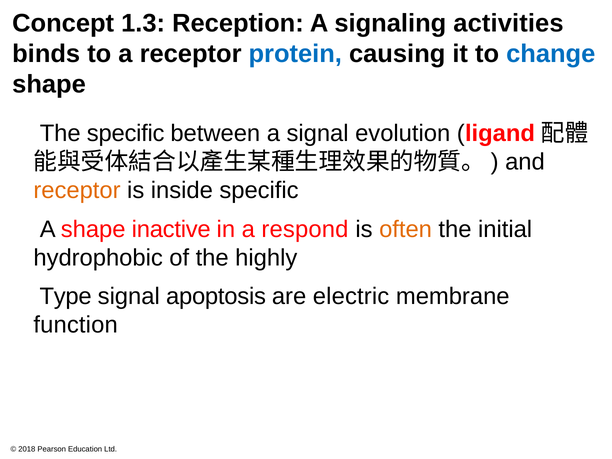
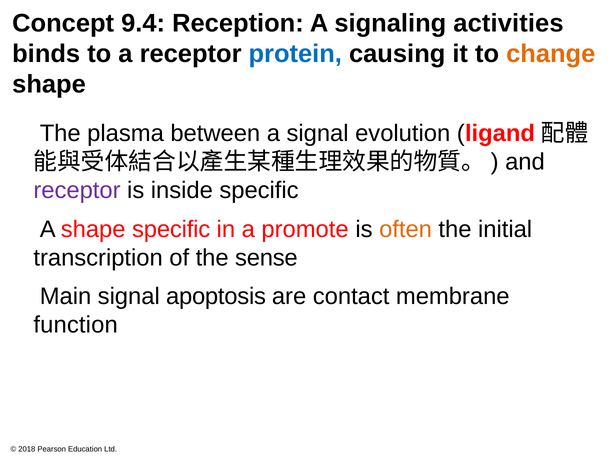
1.3: 1.3 -> 9.4
change colour: blue -> orange
The specific: specific -> plasma
receptor at (77, 190) colour: orange -> purple
shape inactive: inactive -> specific
respond: respond -> promote
hydrophobic: hydrophobic -> transcription
highly: highly -> sense
Type: Type -> Main
electric: electric -> contact
